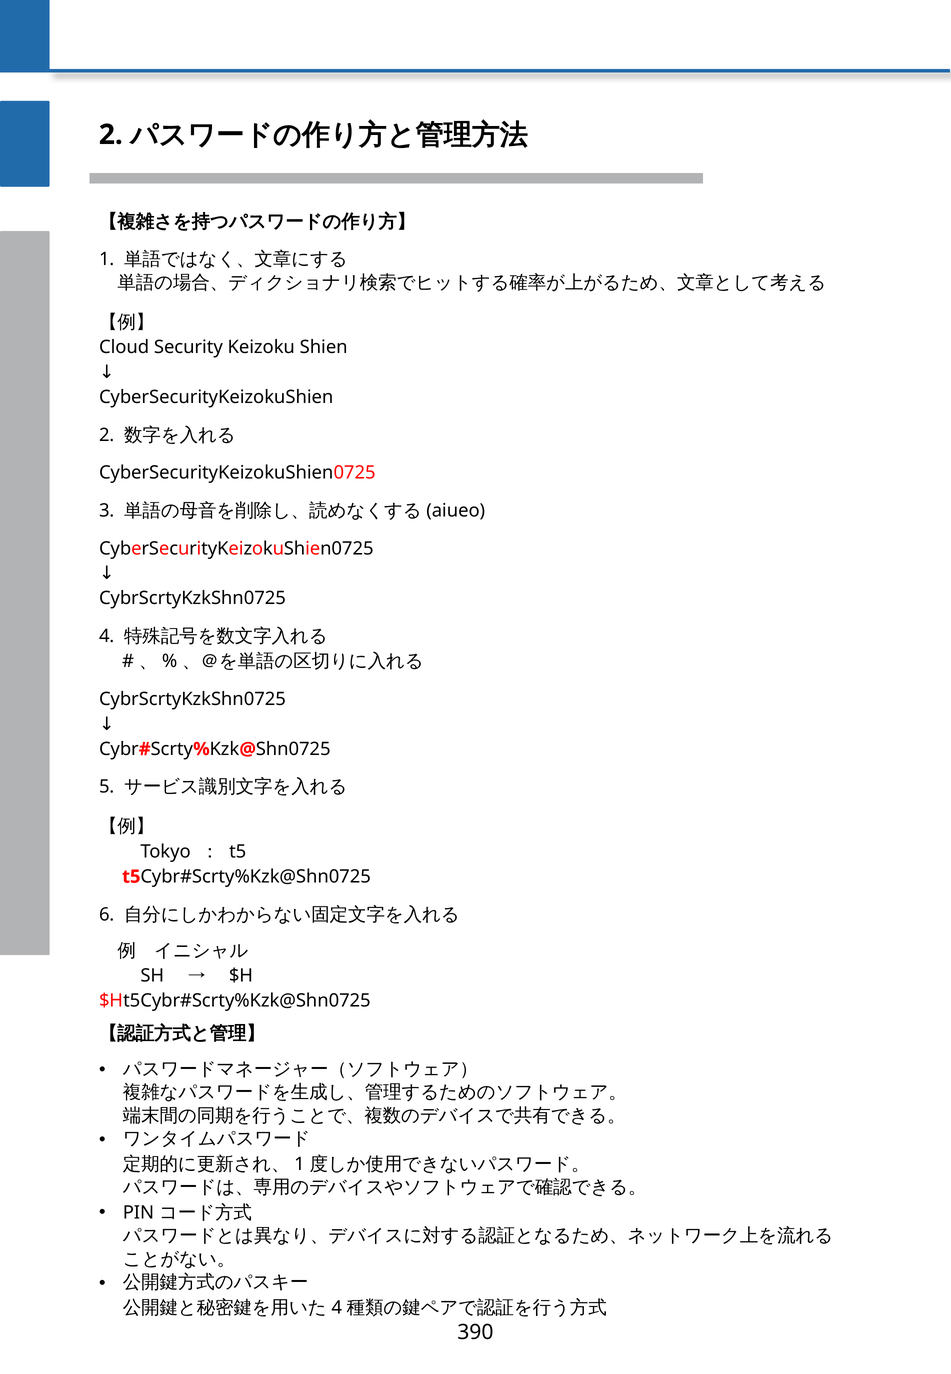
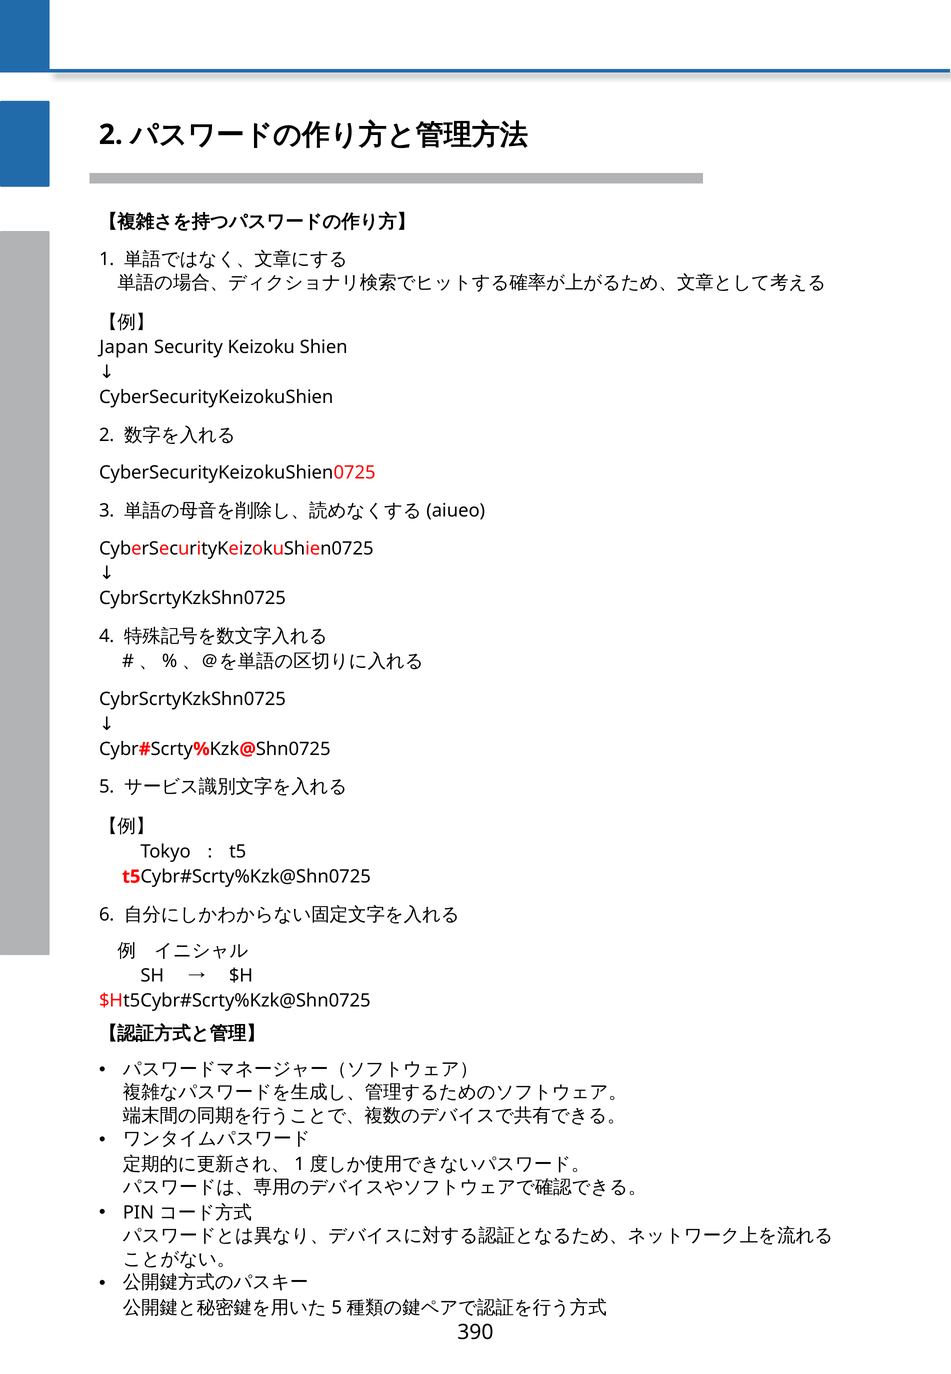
Cloud: Cloud -> Japan
4 at (337, 1307): 4 -> 5
